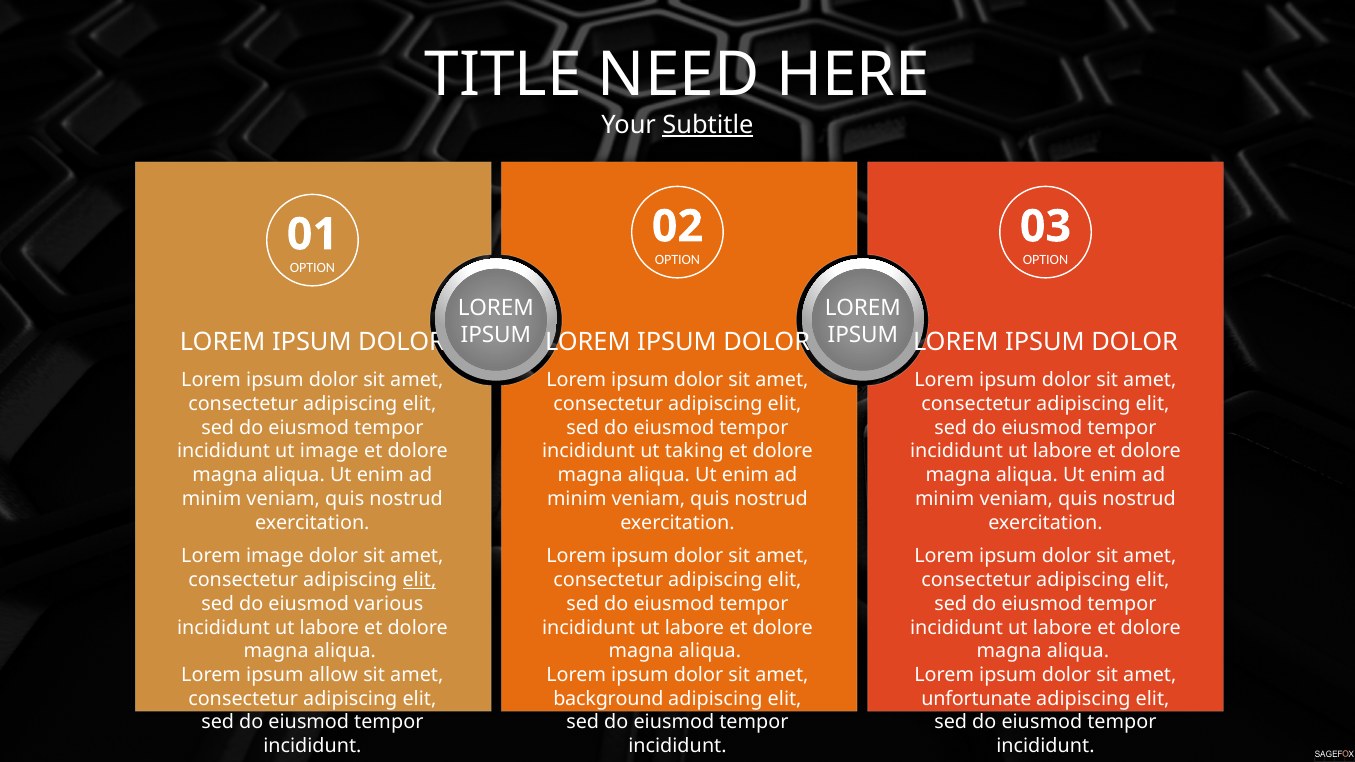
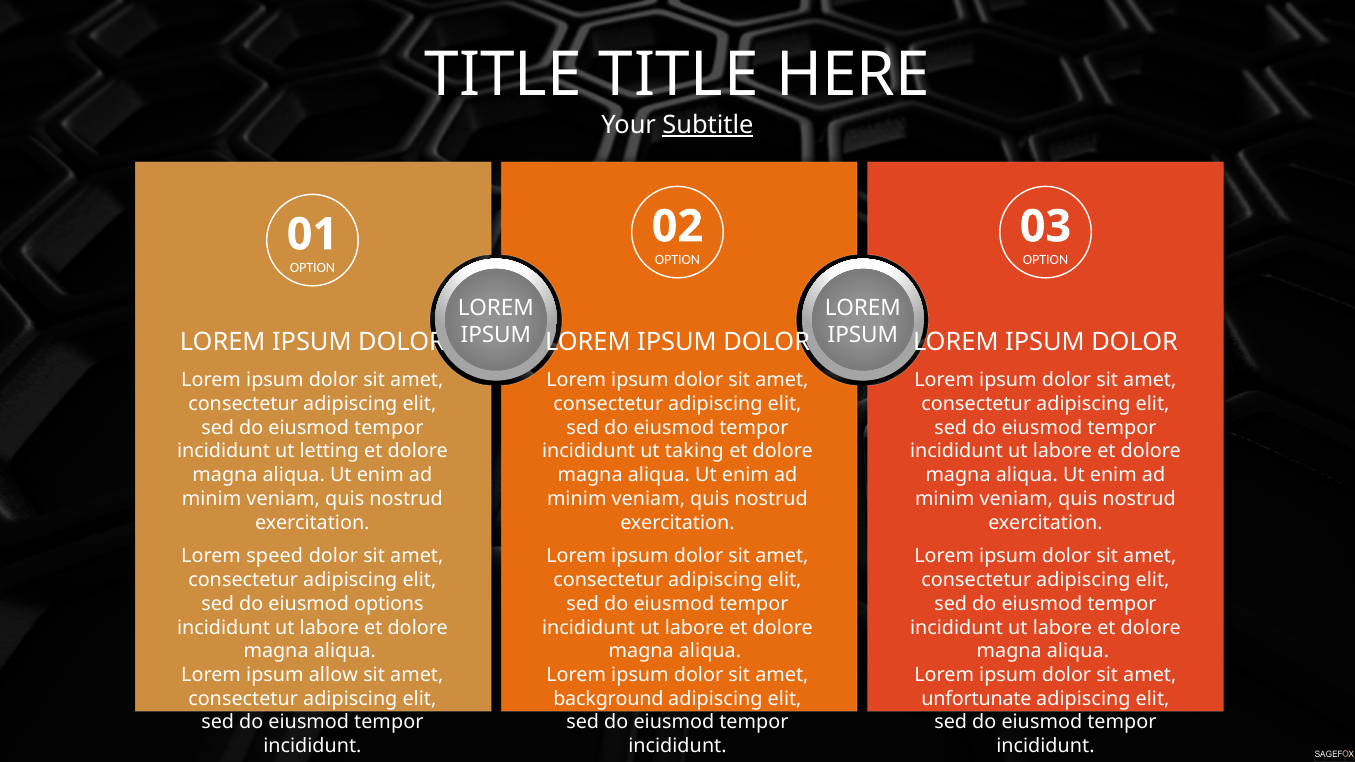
TITLE NEED: NEED -> TITLE
ut image: image -> letting
Lorem image: image -> speed
elit at (419, 580) underline: present -> none
various: various -> options
